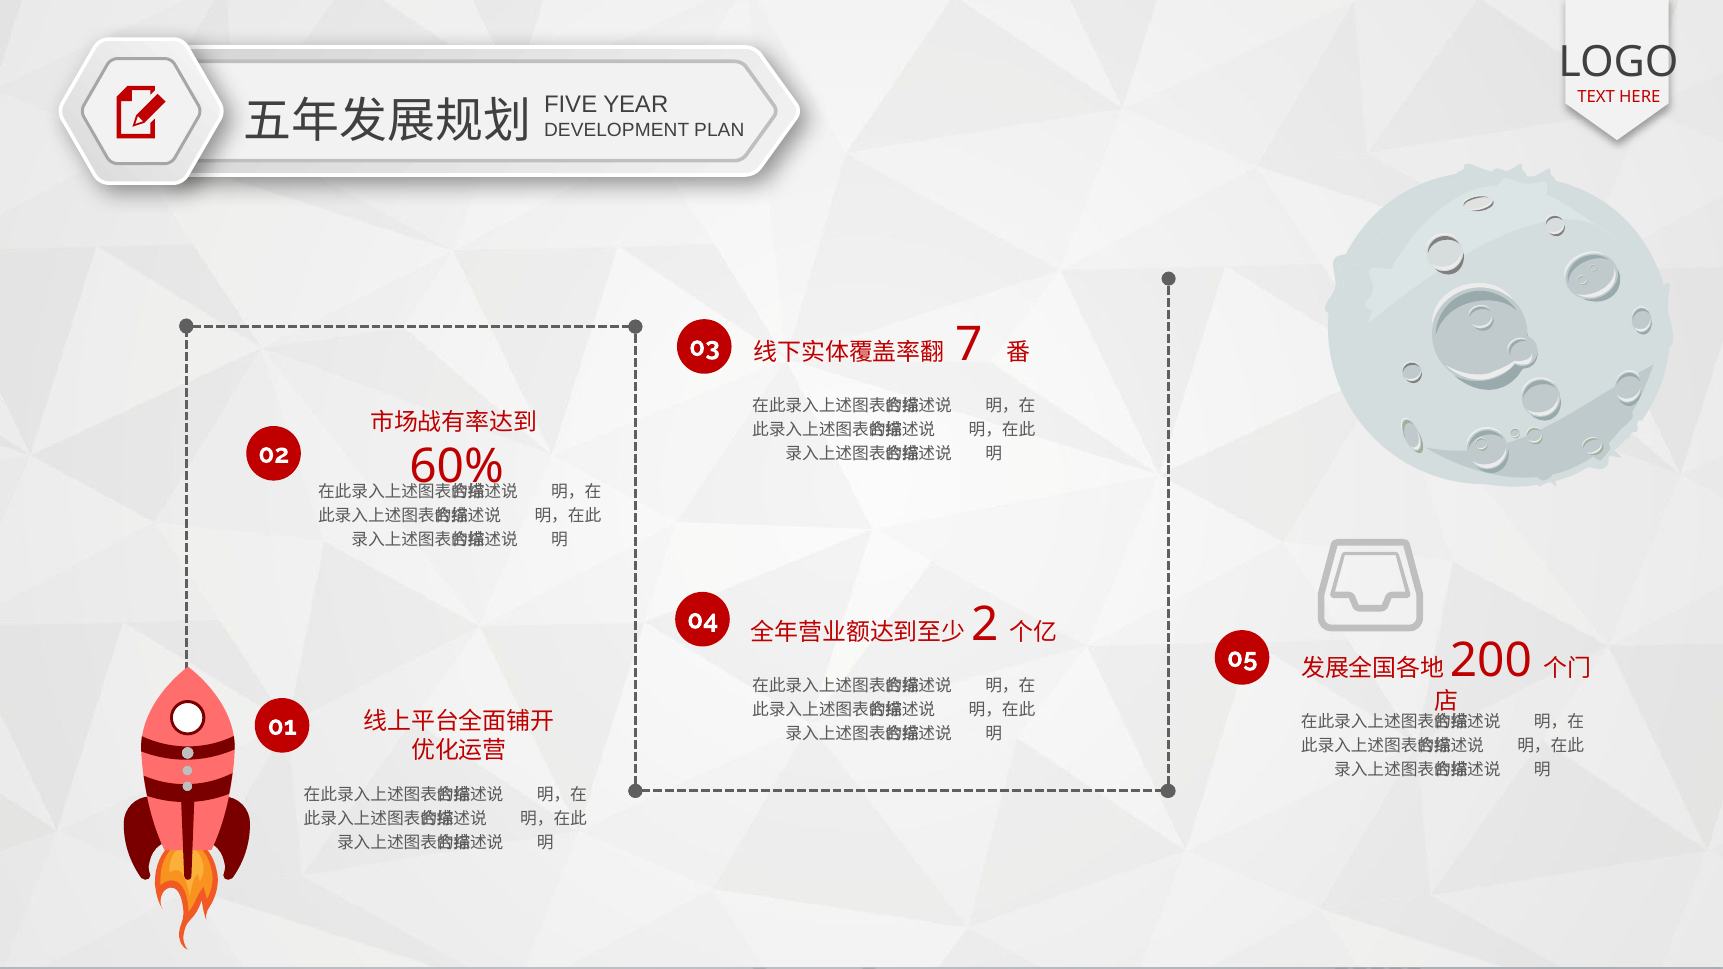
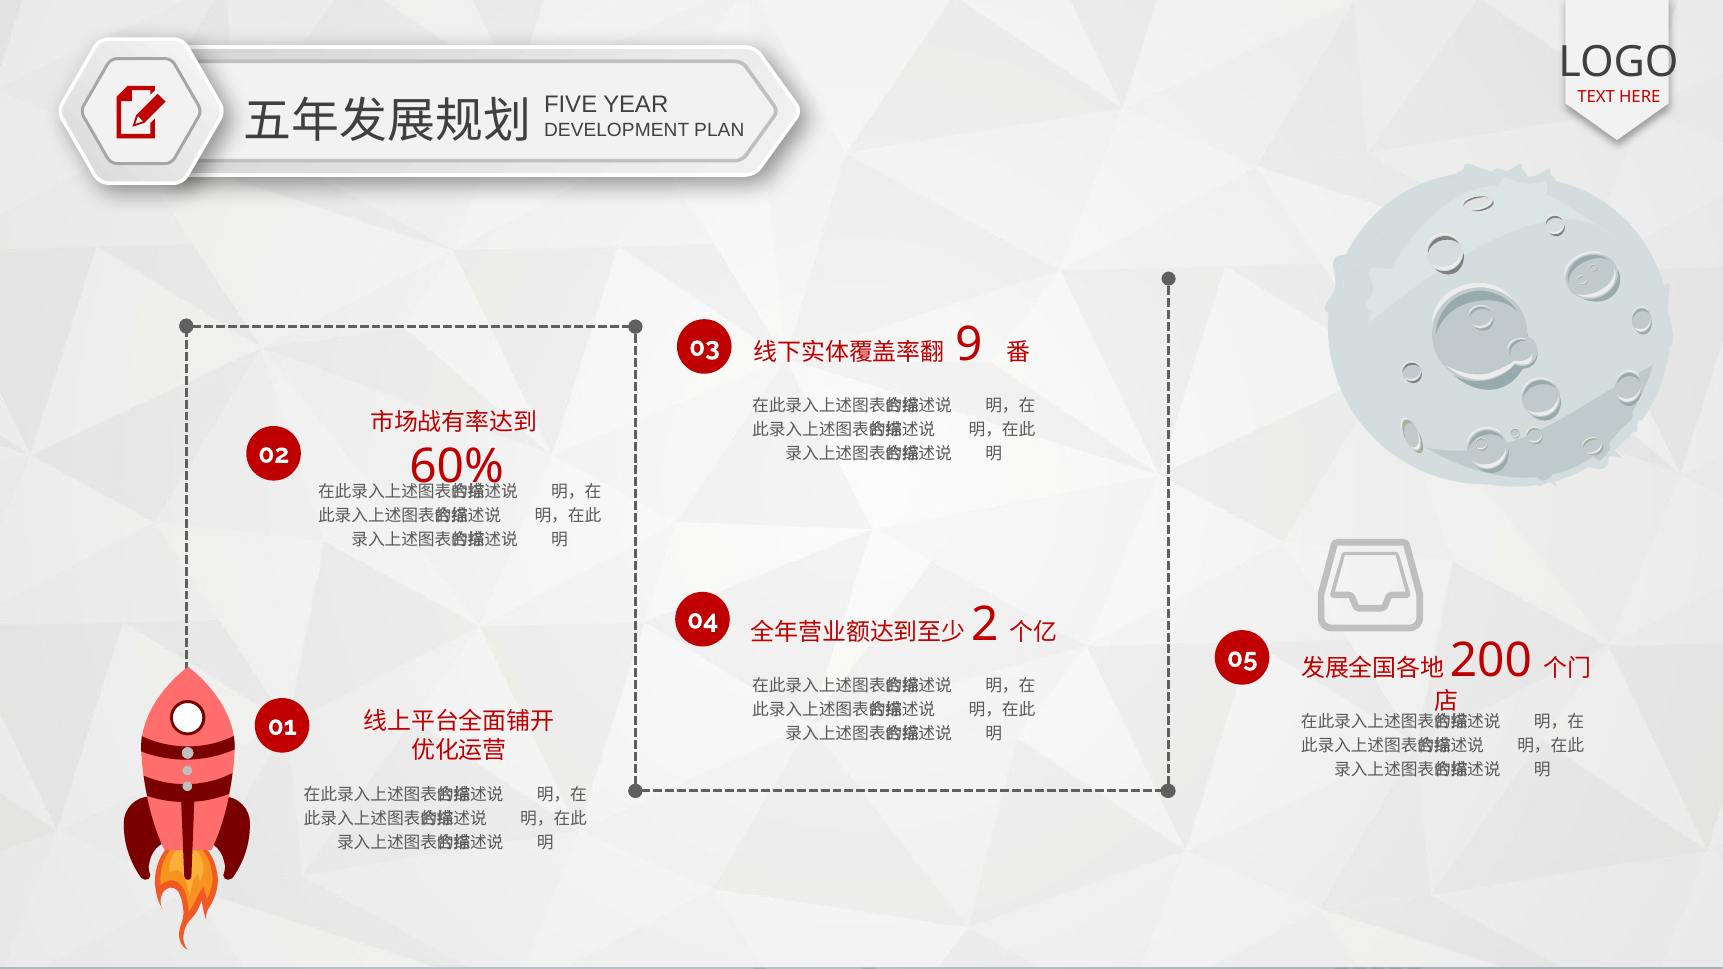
7: 7 -> 9
